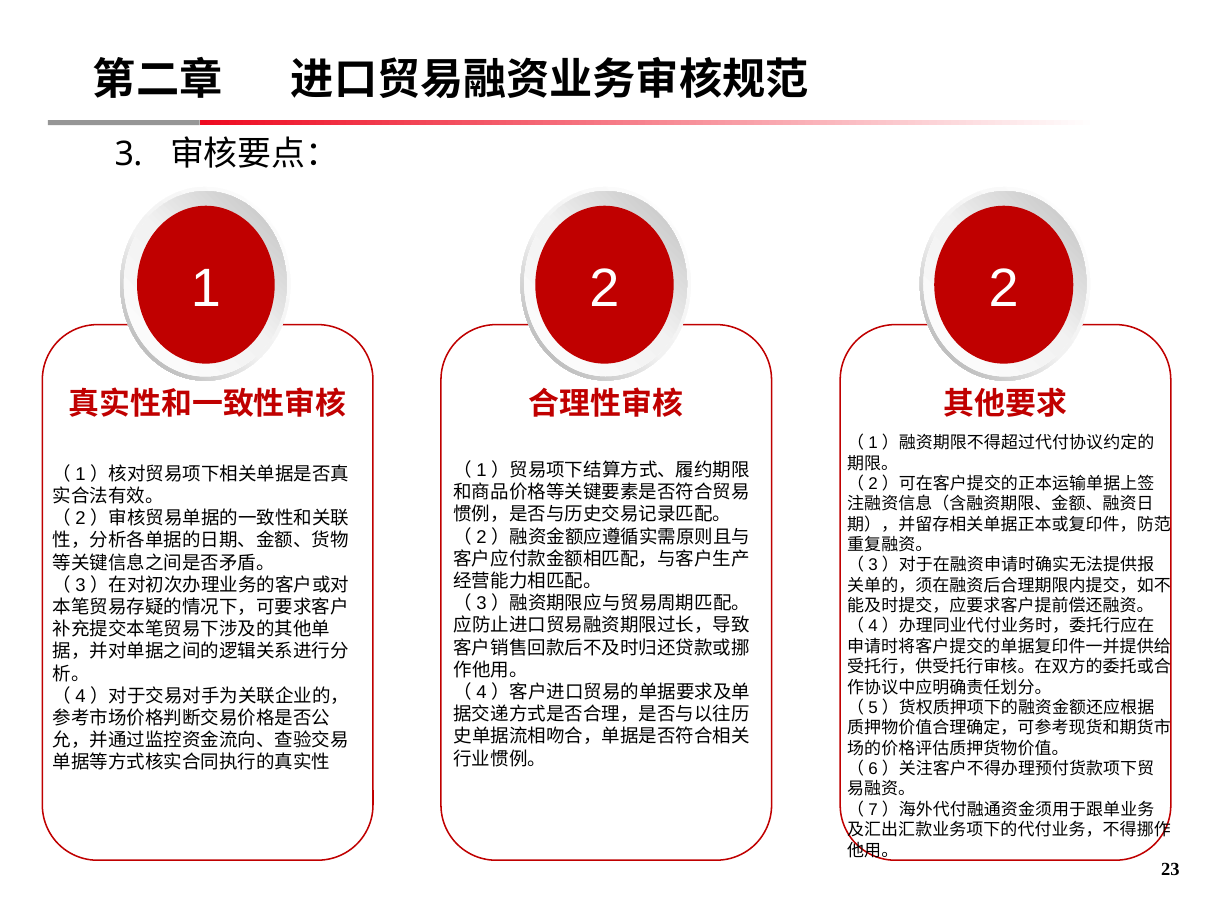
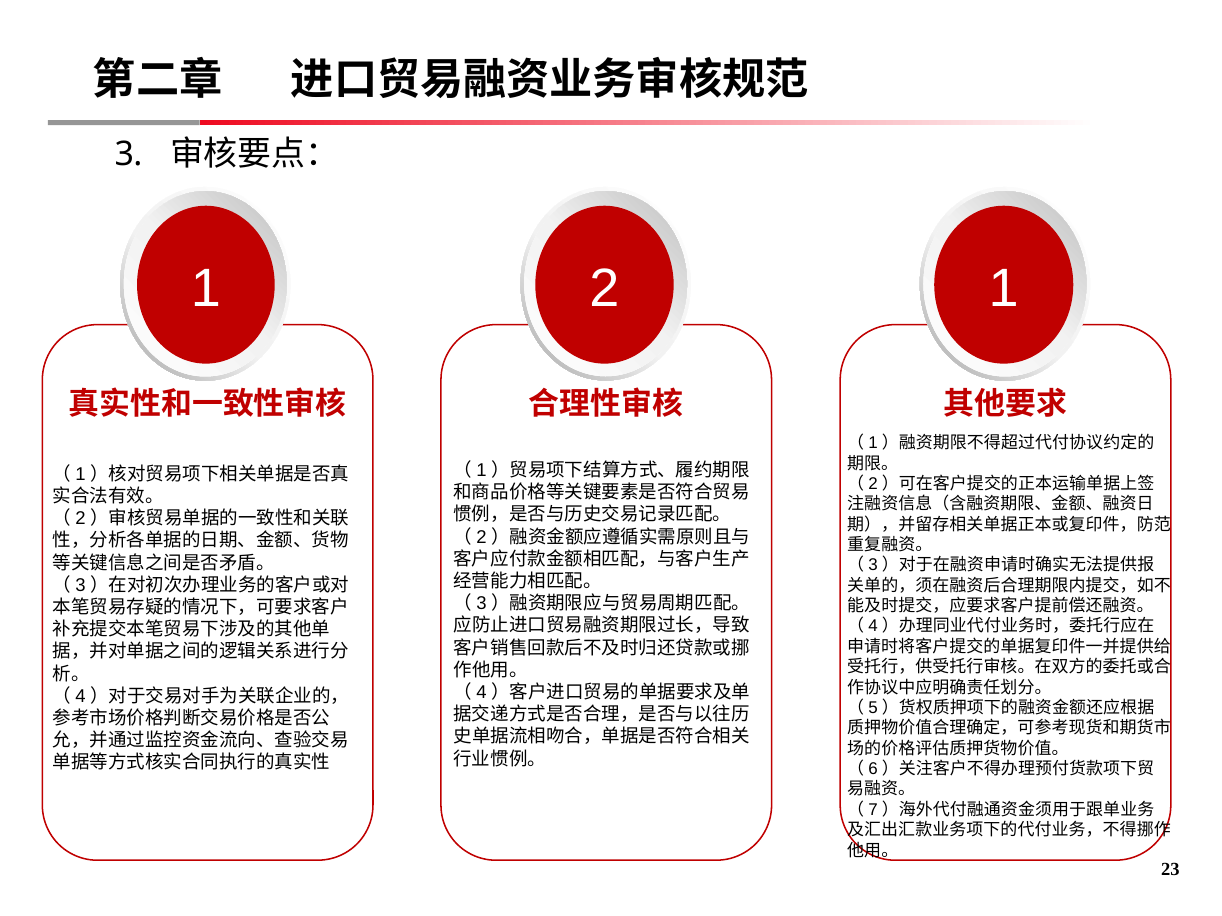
2 2: 2 -> 1
